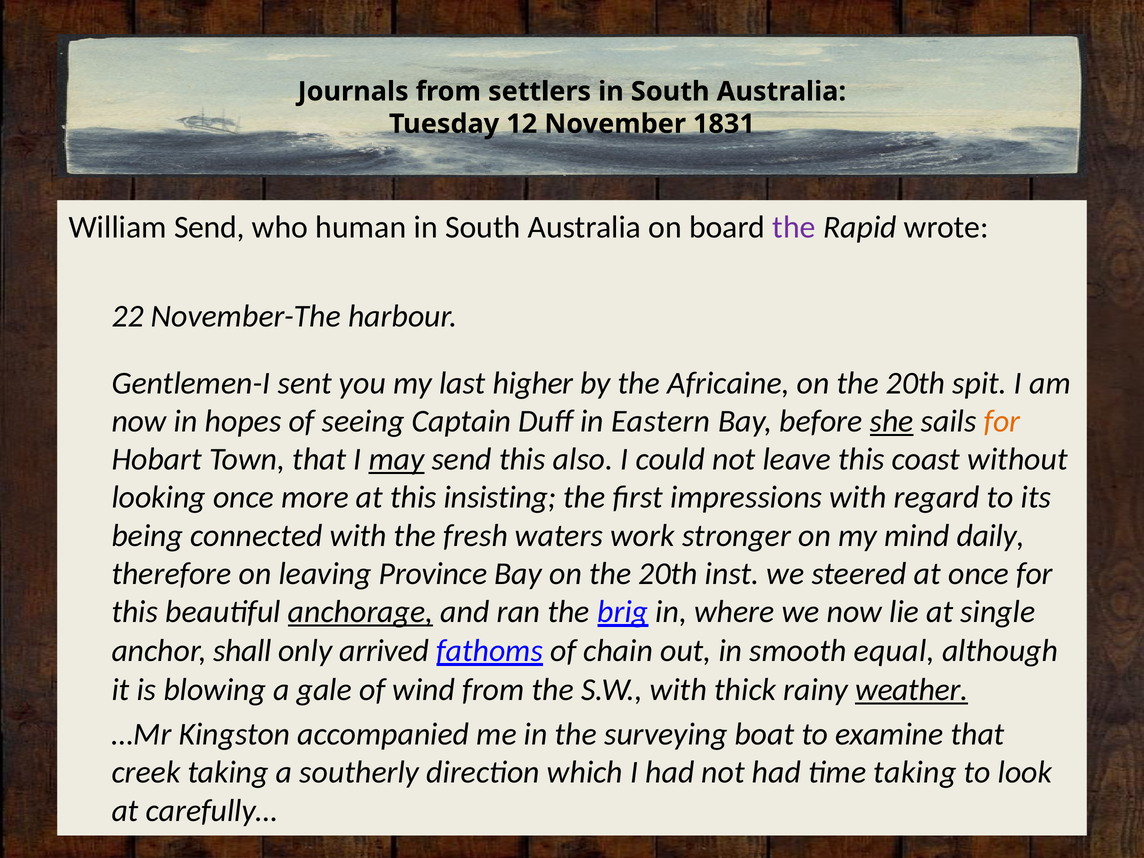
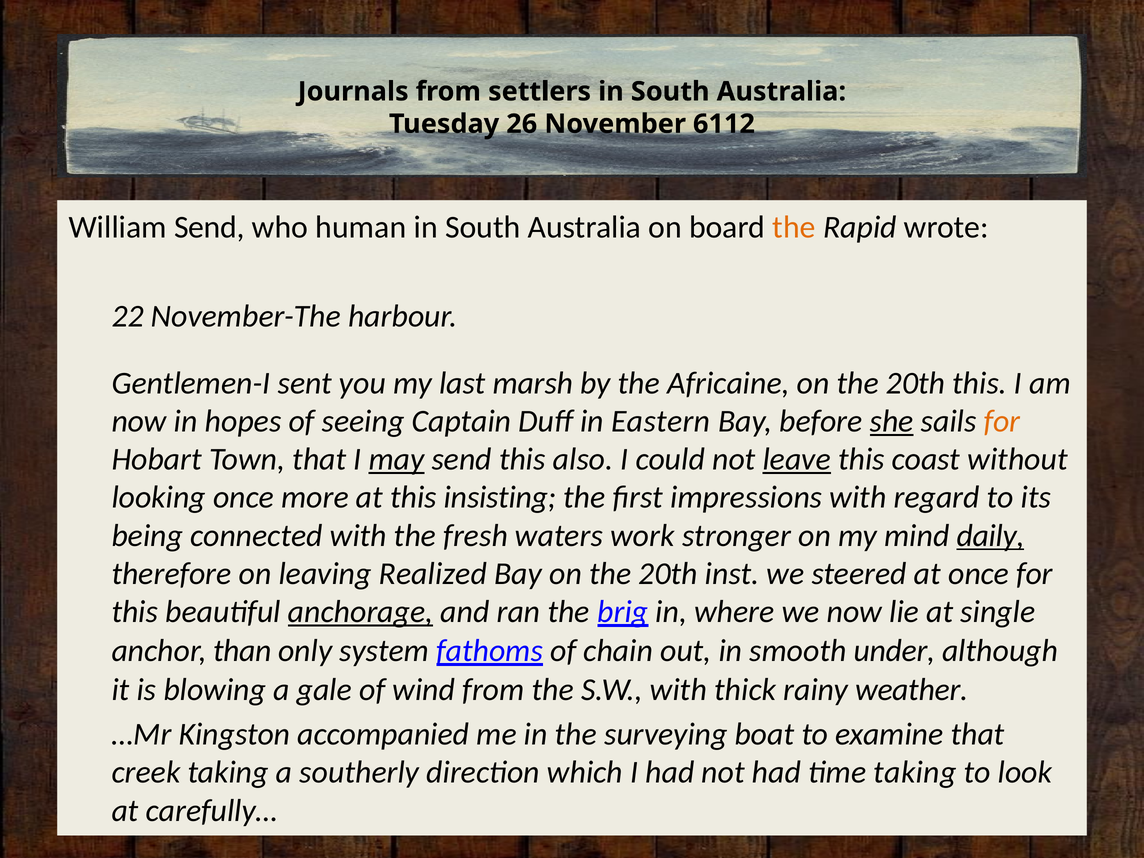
12: 12 -> 26
1831: 1831 -> 6112
the at (794, 227) colour: purple -> orange
higher: higher -> marsh
20th spit: spit -> this
leave underline: none -> present
daily underline: none -> present
Province: Province -> Realized
shall: shall -> than
arrived: arrived -> system
equal: equal -> under
weather underline: present -> none
